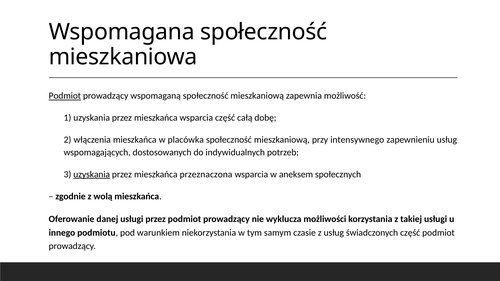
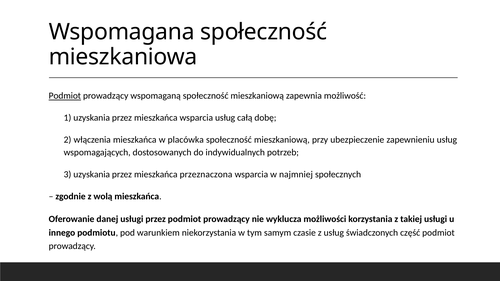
wsparcia część: część -> usług
intensywnego: intensywnego -> ubezpieczenie
uzyskania at (92, 174) underline: present -> none
aneksem: aneksem -> najmniej
